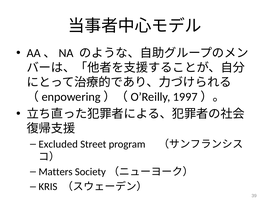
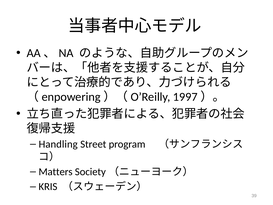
Excluded: Excluded -> Handling
